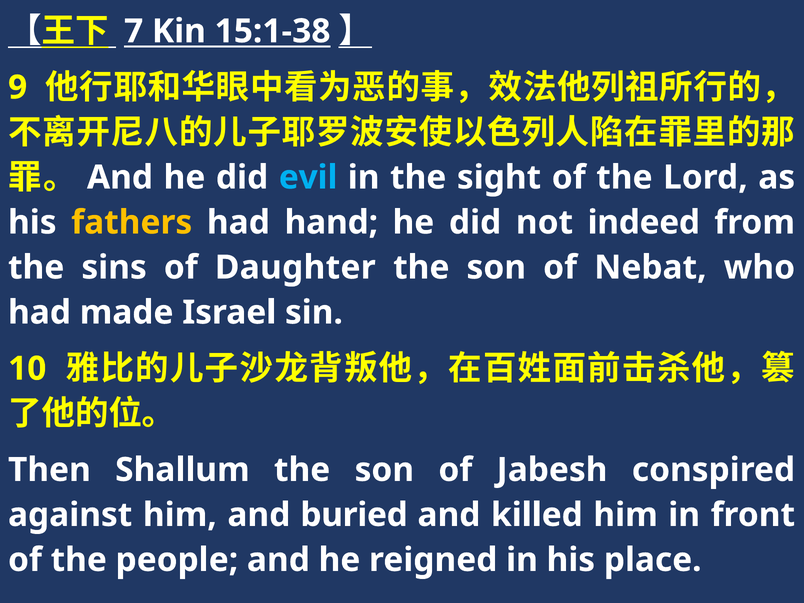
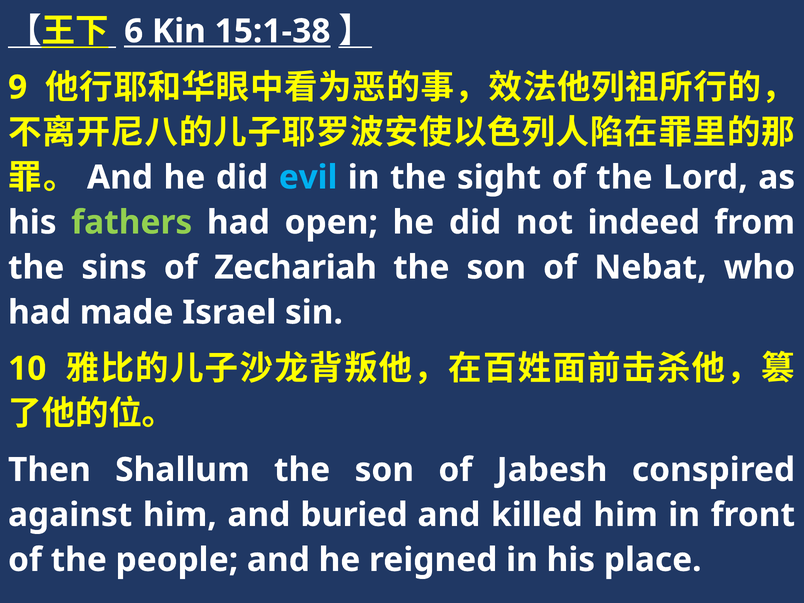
7: 7 -> 6
fathers colour: yellow -> light green
hand: hand -> open
Daughter: Daughter -> Zechariah
